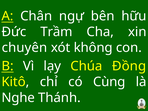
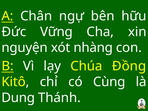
Trầm: Trầm -> Vững
chuyên: chuyên -> nguyện
không: không -> nhàng
Nghe: Nghe -> Dung
